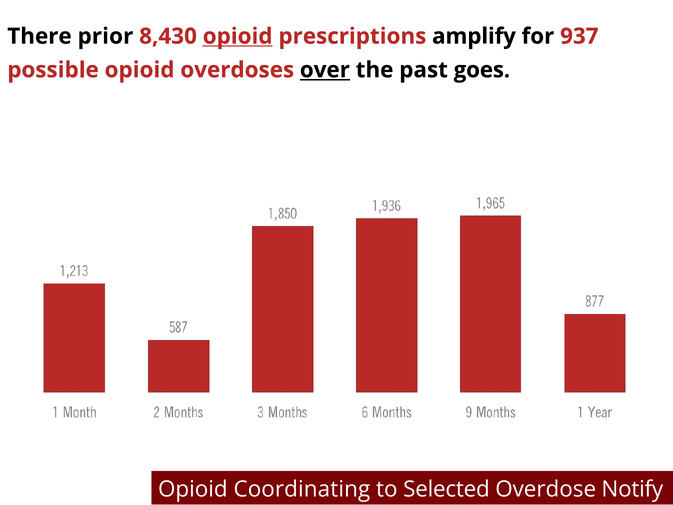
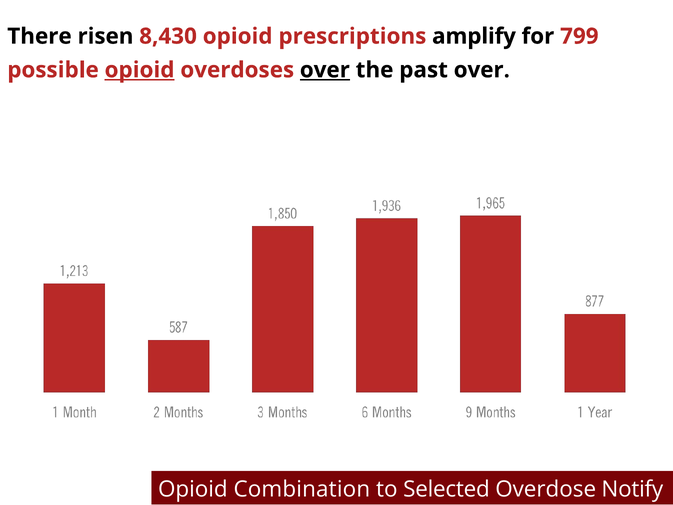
prior: prior -> risen
opioid at (238, 36) underline: present -> none
937: 937 -> 799
opioid at (140, 70) underline: none -> present
past goes: goes -> over
Coordinating: Coordinating -> Combination
